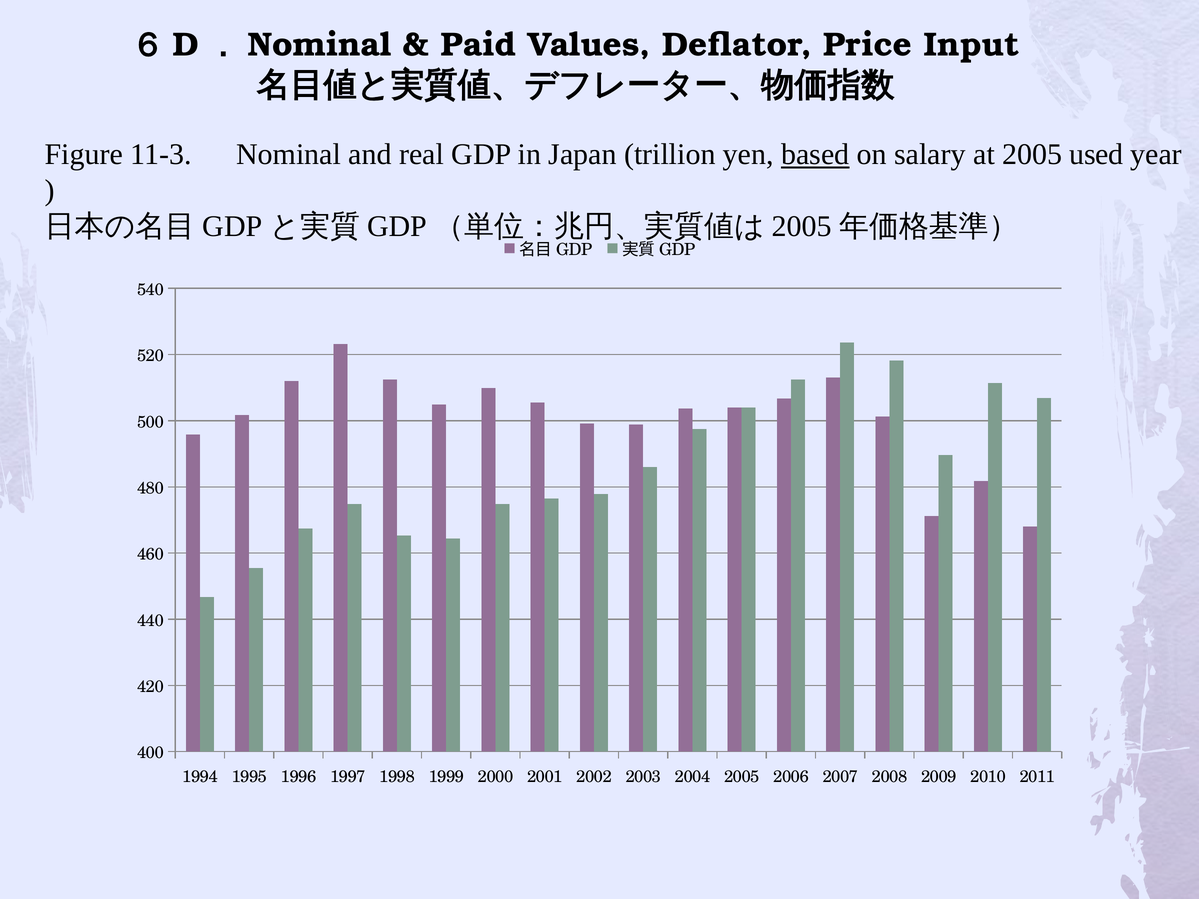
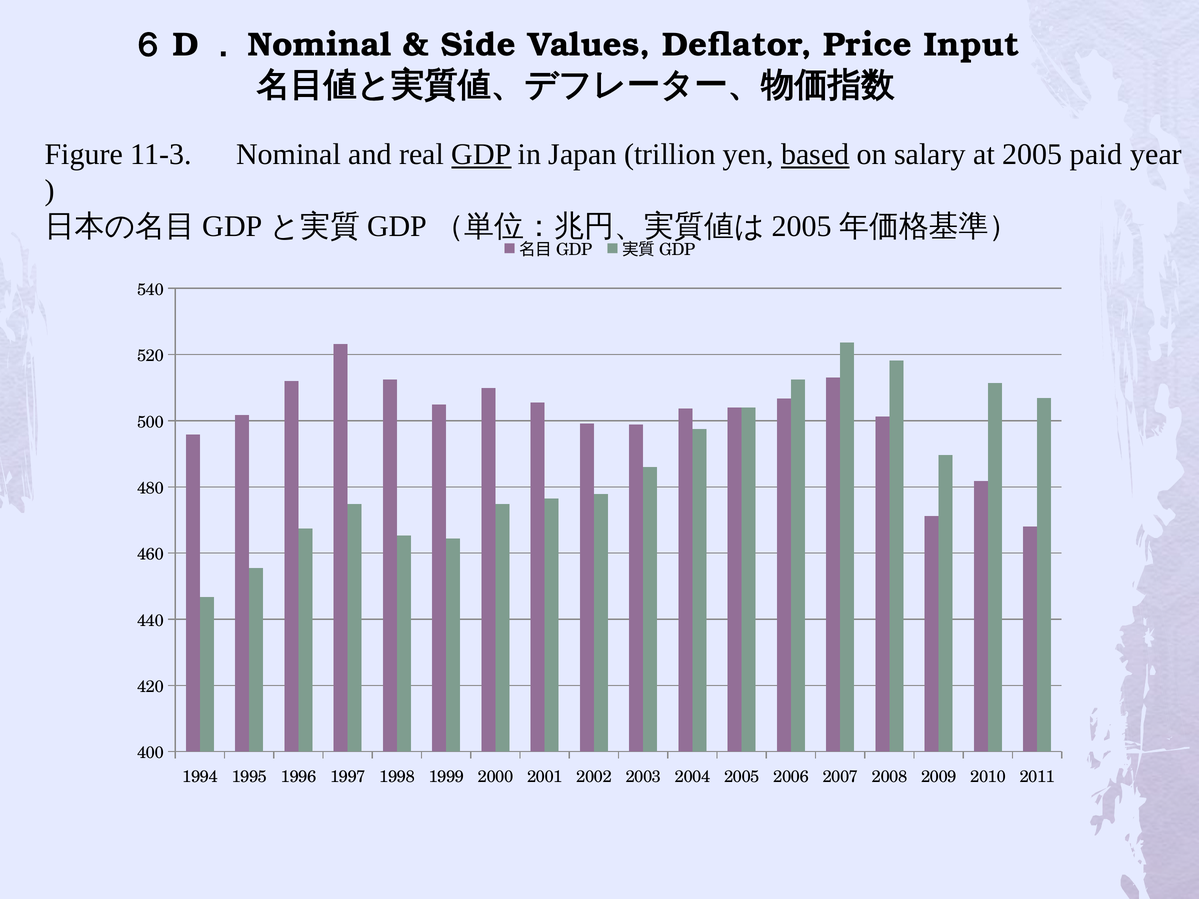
Paid: Paid -> Side
GDP at (481, 155) underline: none -> present
used: used -> paid
